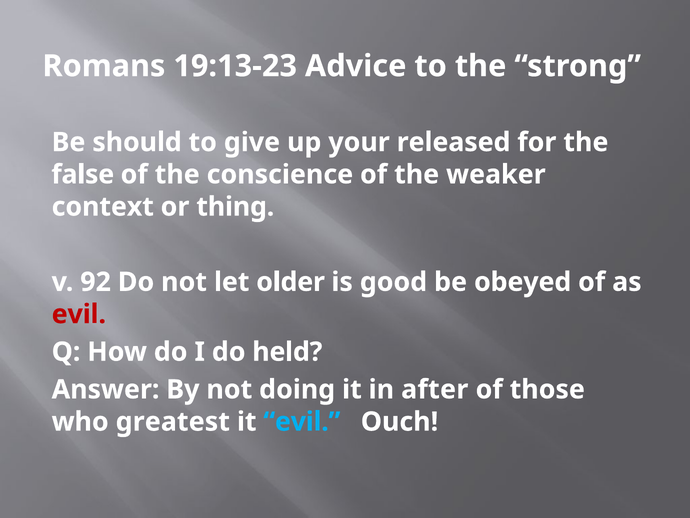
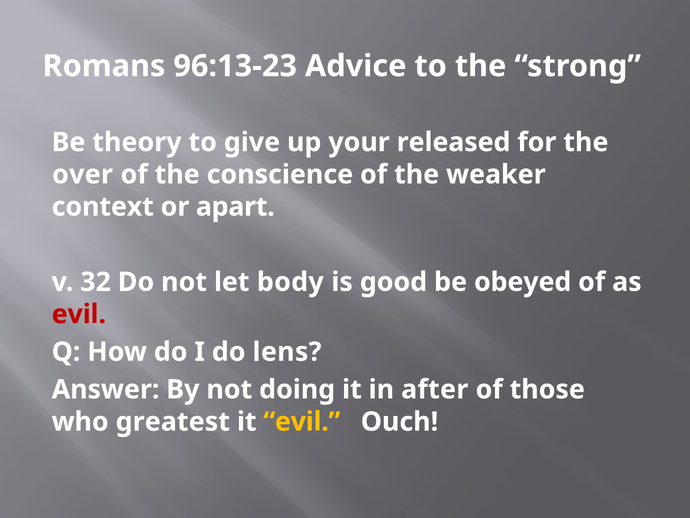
19:13-23: 19:13-23 -> 96:13-23
should: should -> theory
false: false -> over
thing: thing -> apart
92: 92 -> 32
older: older -> body
held: held -> lens
evil at (302, 421) colour: light blue -> yellow
